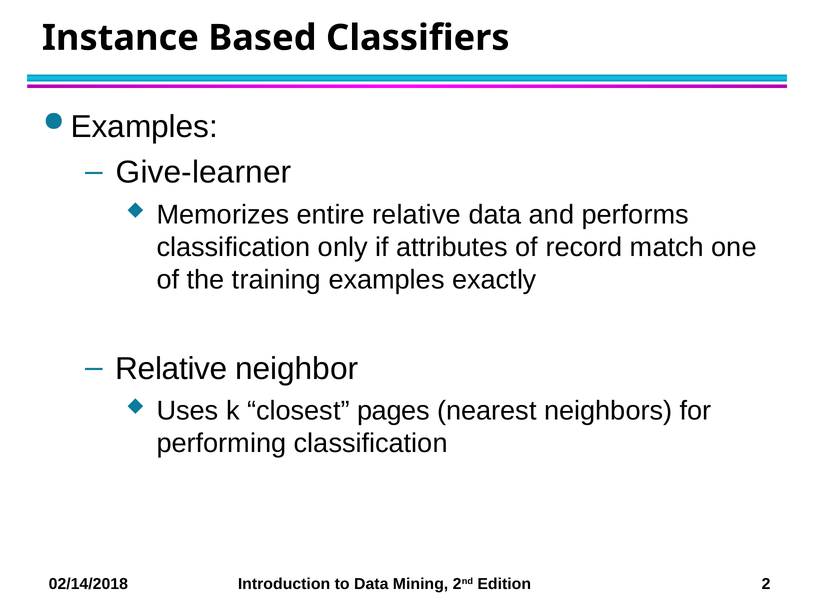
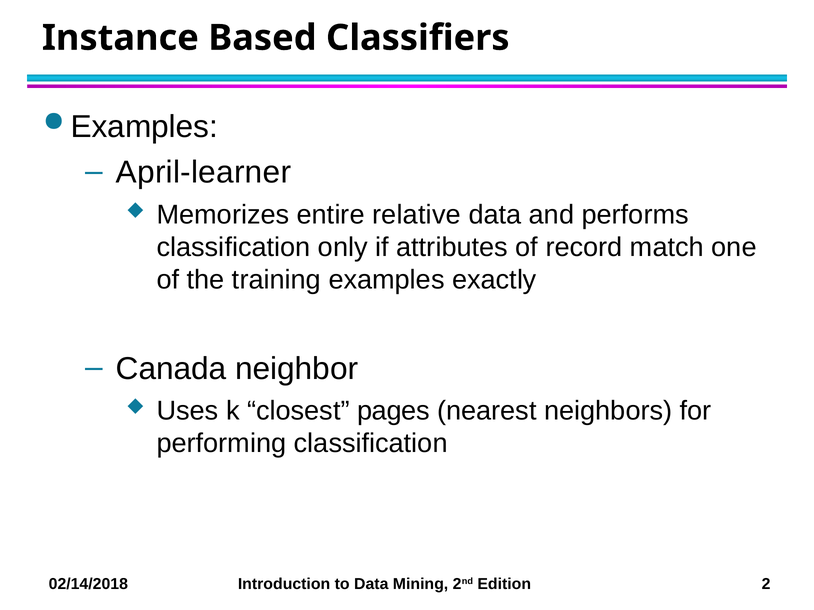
Give-learner: Give-learner -> April-learner
Relative at (171, 369): Relative -> Canada
